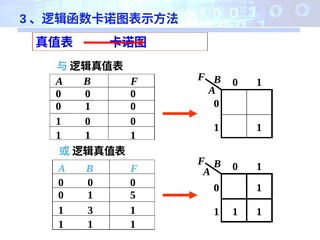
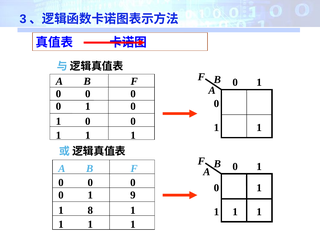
5: 5 -> 9
3 at (90, 210): 3 -> 8
